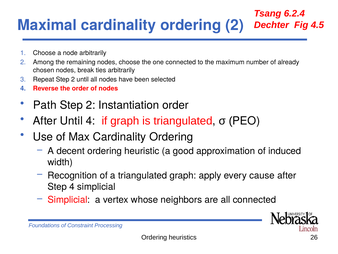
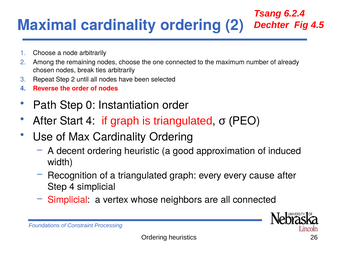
2 at (91, 105): 2 -> 0
After Until: Until -> Start
graph apply: apply -> every
